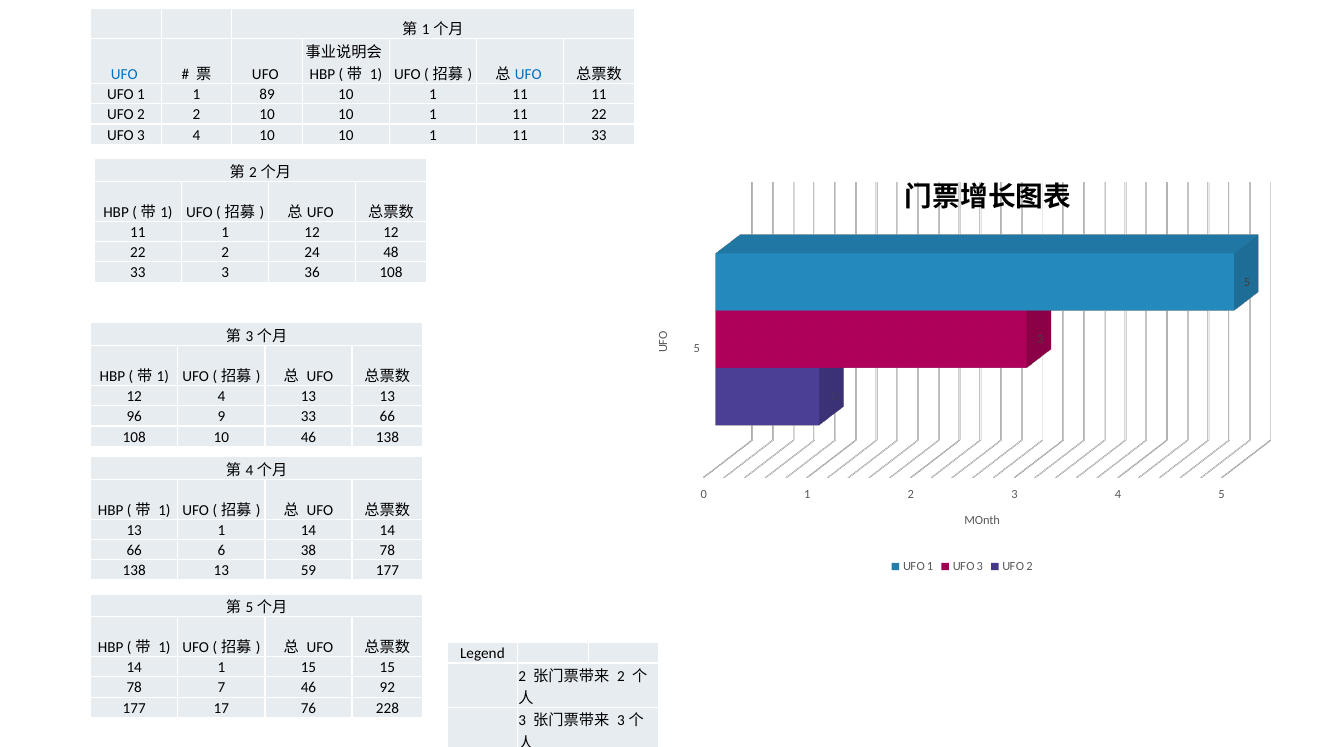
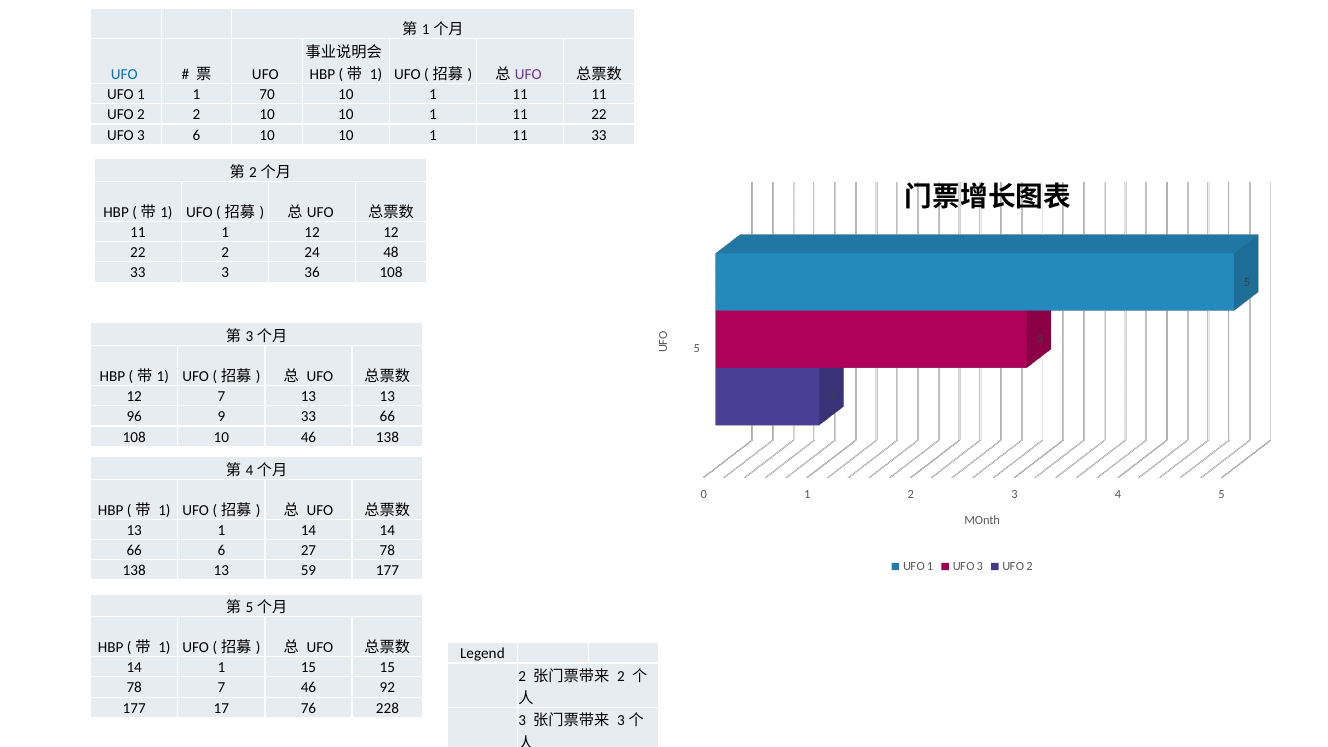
UFO at (528, 74) colour: blue -> purple
89: 89 -> 70
UFO 3 4: 4 -> 6
12 4: 4 -> 7
38: 38 -> 27
